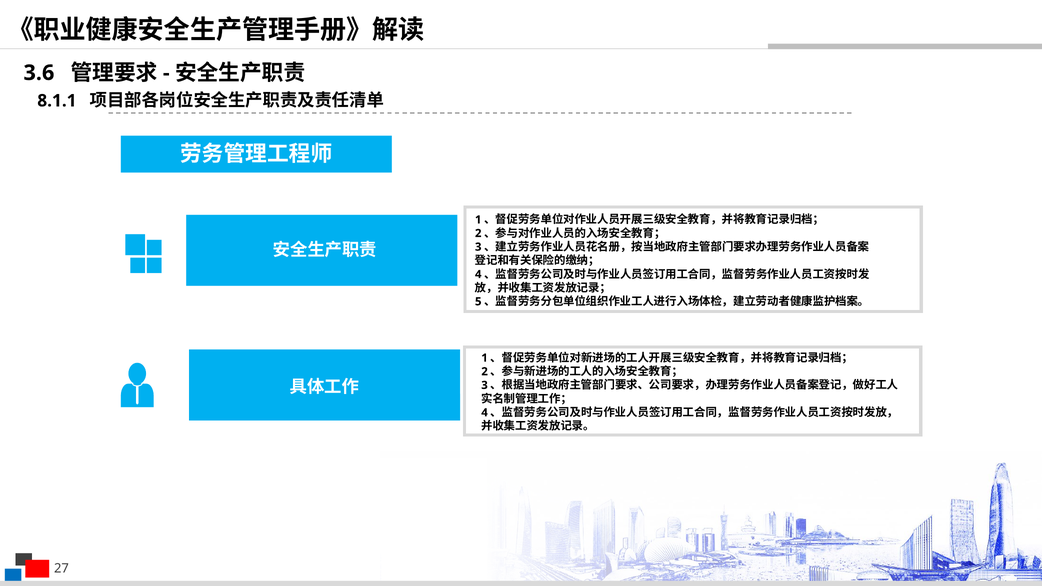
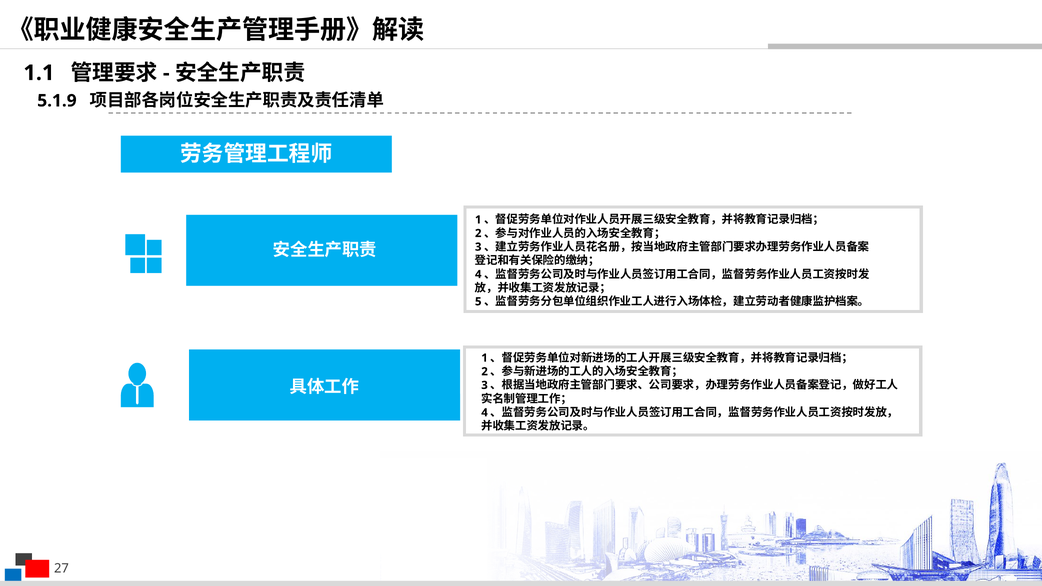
3.6: 3.6 -> 1.1
8.1.1: 8.1.1 -> 5.1.9
